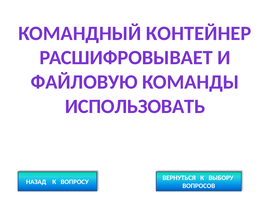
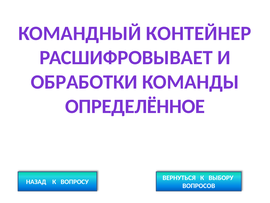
ФАЙЛОВУЮ: ФАЙЛОВУЮ -> ОБРАБОТКИ
ИСПОЛЬЗОВАТЬ: ИСПОЛЬЗОВАТЬ -> ОПРЕДЕЛЁННОЕ
